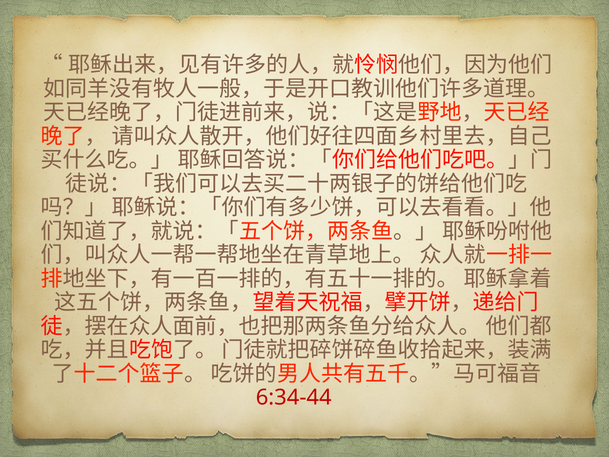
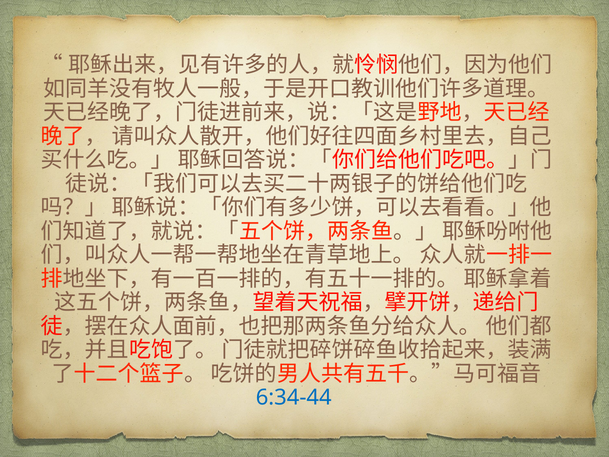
6:34-44 colour: red -> blue
